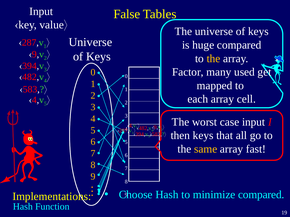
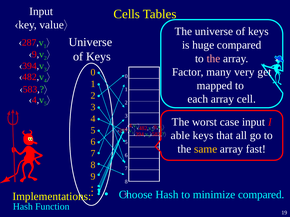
False: False -> Cells
the at (213, 59) colour: yellow -> pink
used: used -> very
then: then -> able
